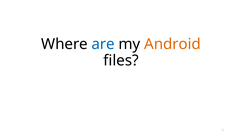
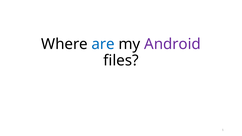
Android colour: orange -> purple
